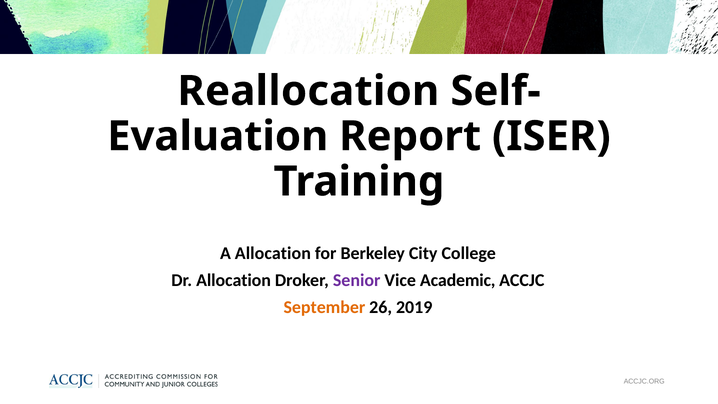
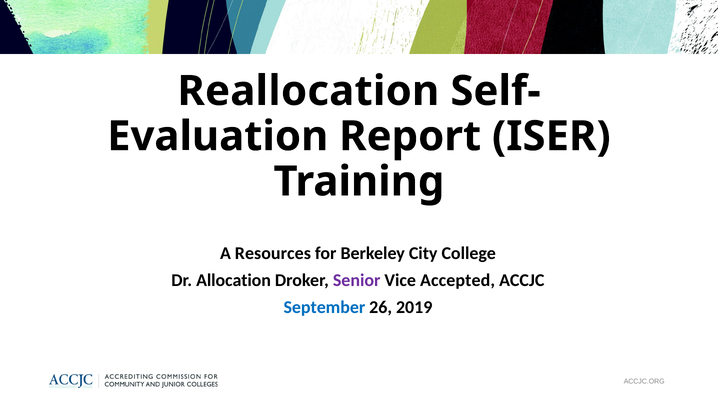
A Allocation: Allocation -> Resources
Academic: Academic -> Accepted
September colour: orange -> blue
